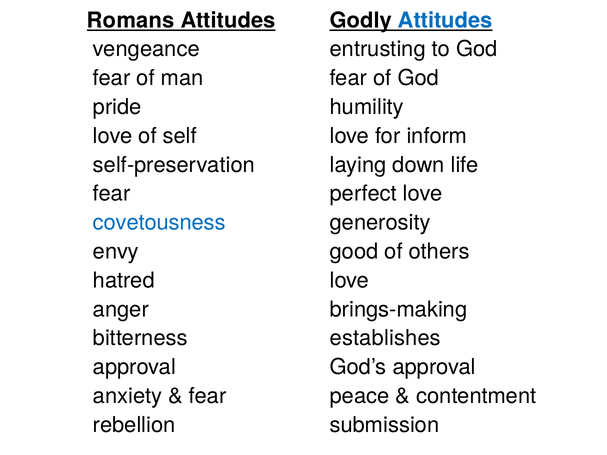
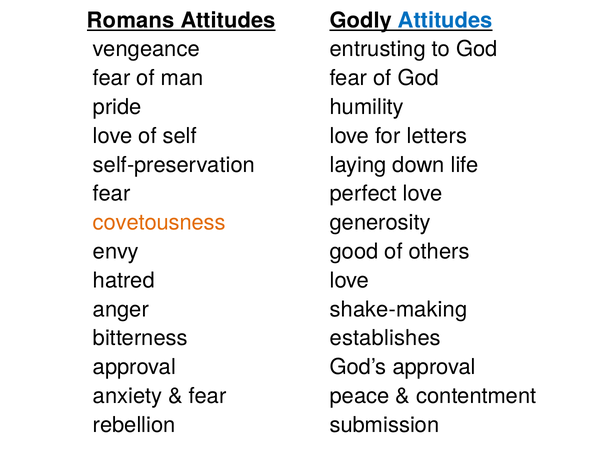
inform: inform -> letters
covetousness colour: blue -> orange
brings-making: brings-making -> shake-making
